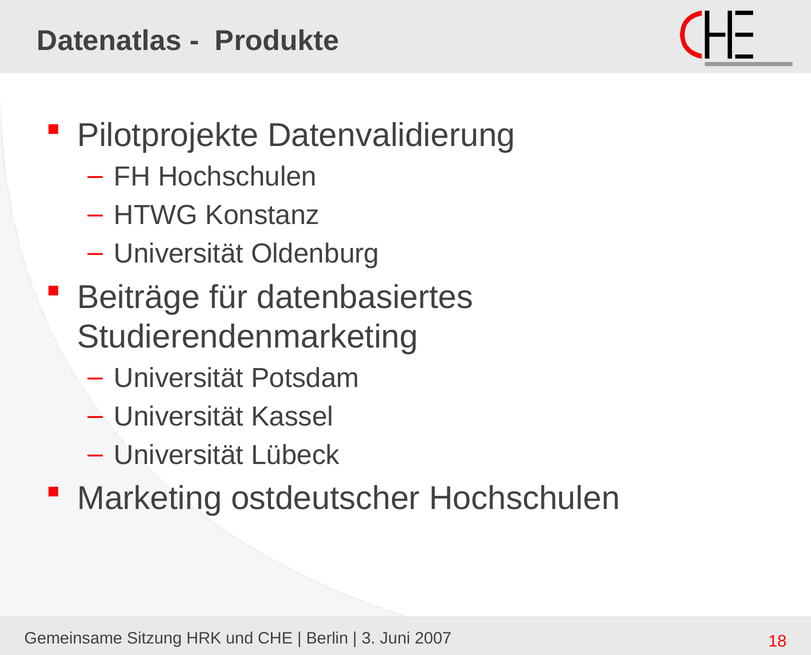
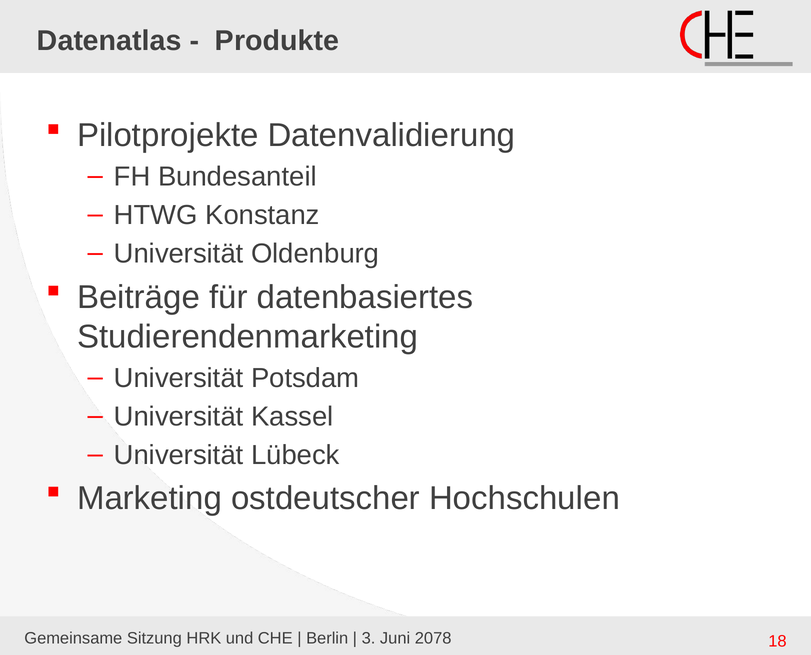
FH Hochschulen: Hochschulen -> Bundesanteil
2007: 2007 -> 2078
